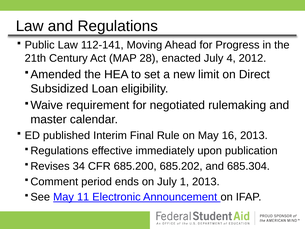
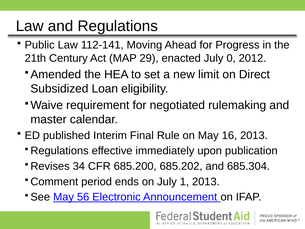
28: 28 -> 29
4: 4 -> 0
11: 11 -> 56
